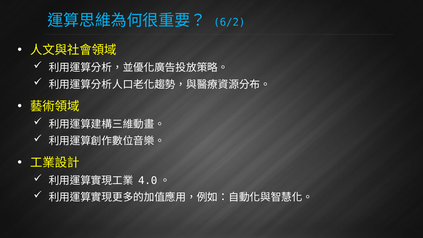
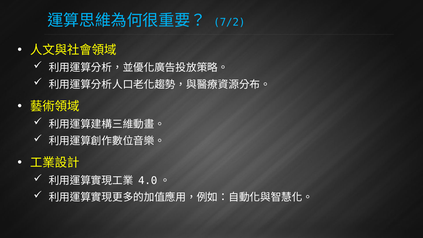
6/2: 6/2 -> 7/2
